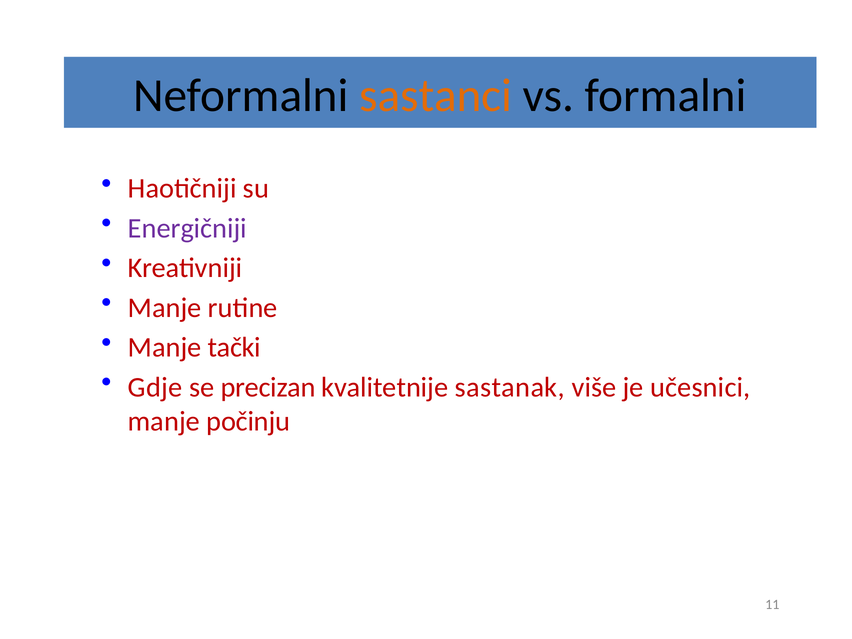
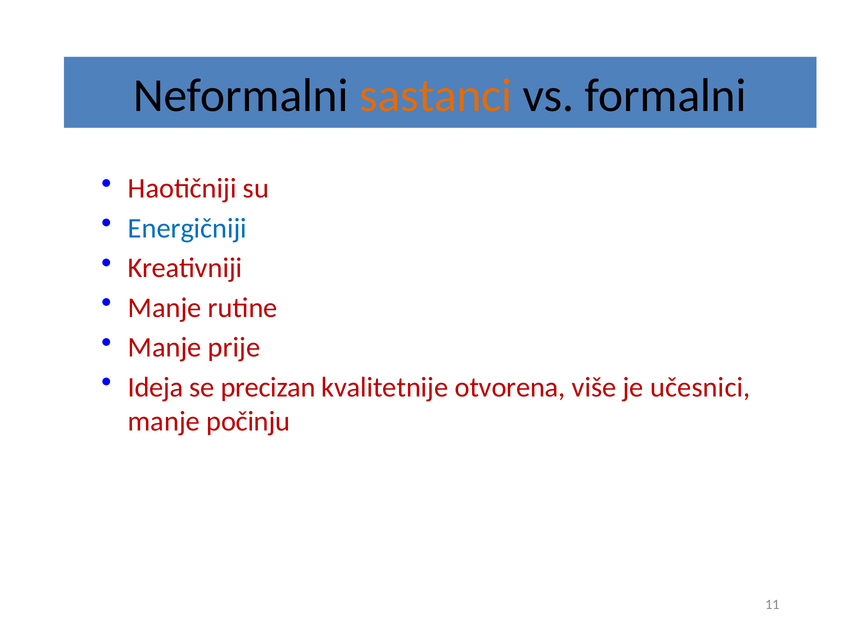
Energičniji colour: purple -> blue
tački: tački -> prije
Gdje: Gdje -> Ideja
sastanak: sastanak -> otvorena
